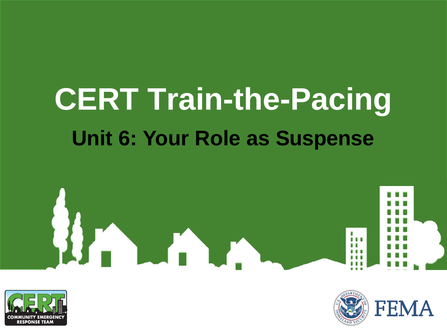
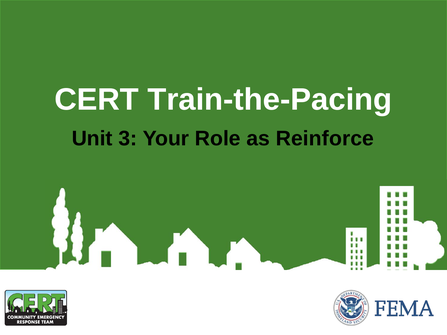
6: 6 -> 3
Suspense: Suspense -> Reinforce
